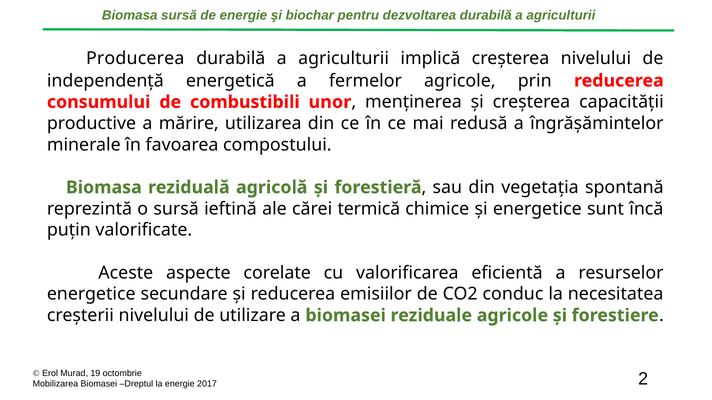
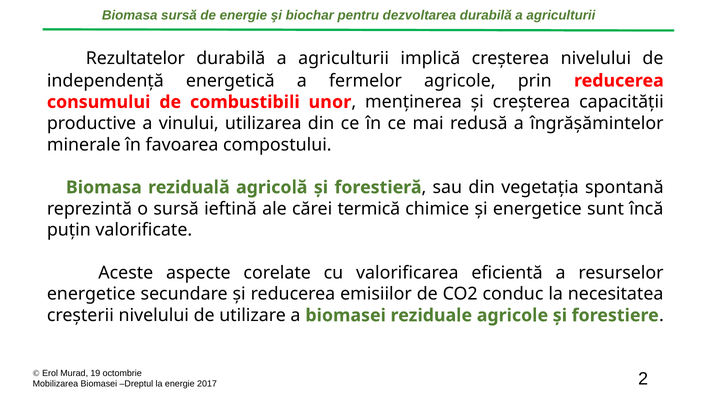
Producerea: Producerea -> Rezultatelor
mărire: mărire -> vinului
